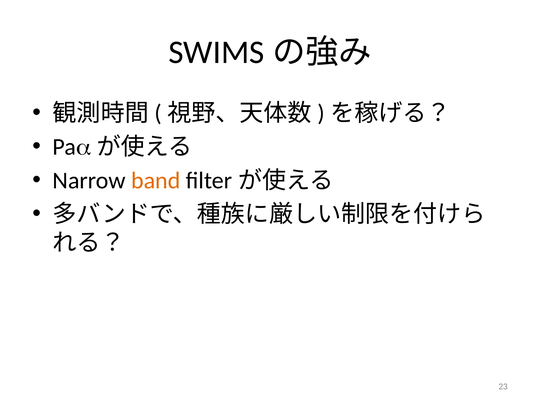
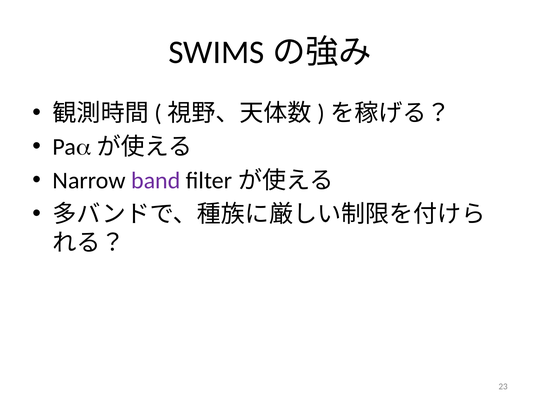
band colour: orange -> purple
